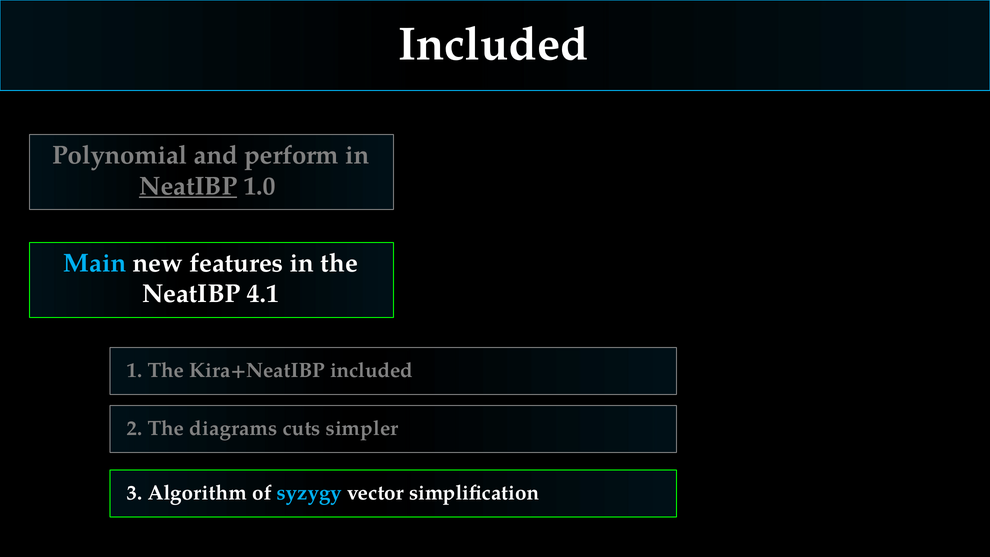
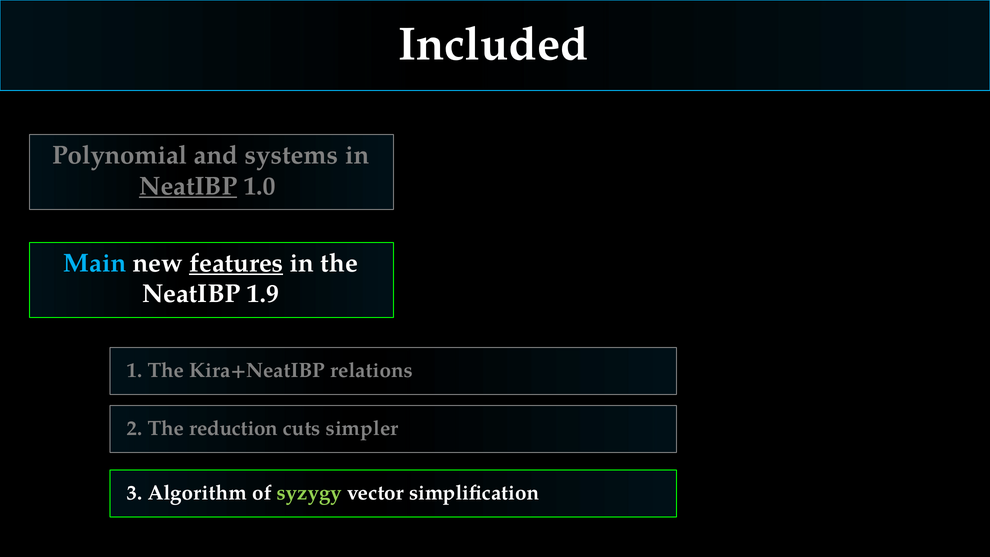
perform: perform -> systems
features underline: none -> present
4.1: 4.1 -> 1.9
Kira+NeatIBP included: included -> relations
diagrams: diagrams -> reduction
syzygy colour: light blue -> light green
